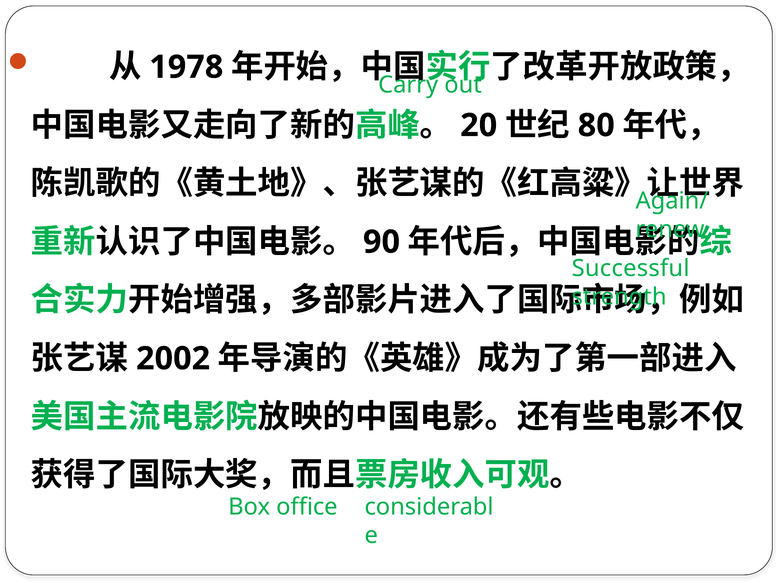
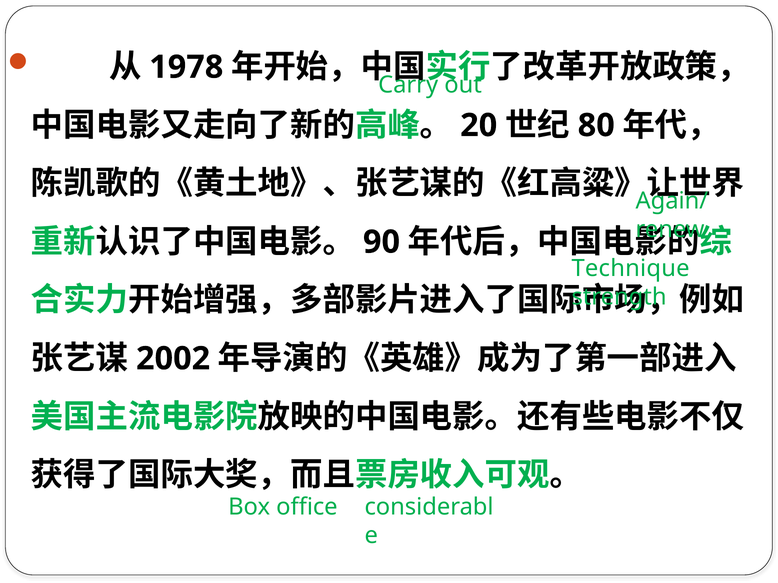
Successful: Successful -> Technique
